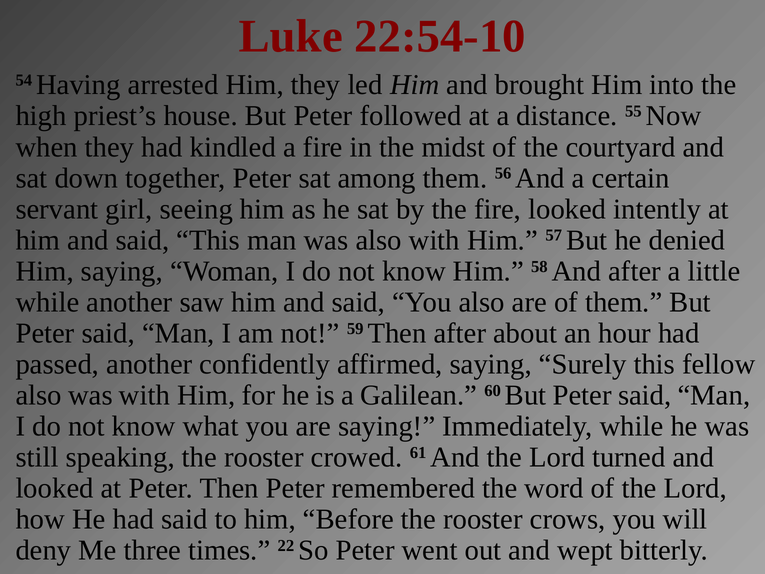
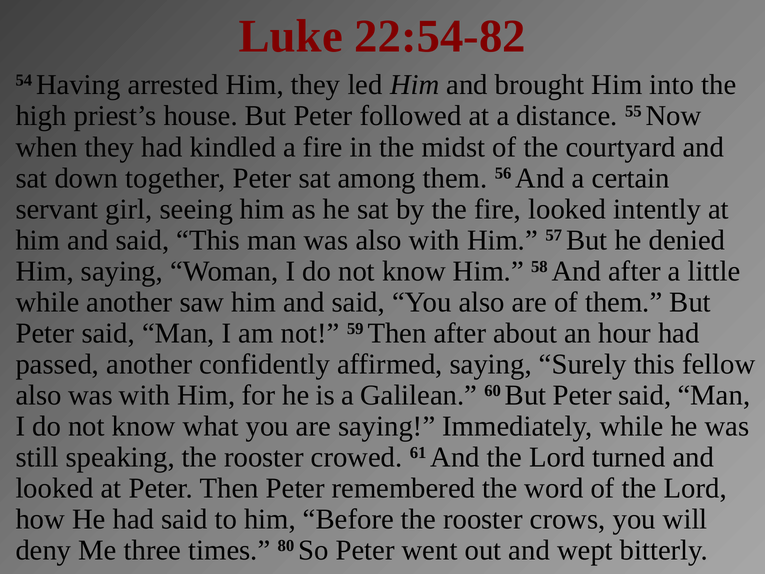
22:54-10: 22:54-10 -> 22:54-82
22: 22 -> 80
